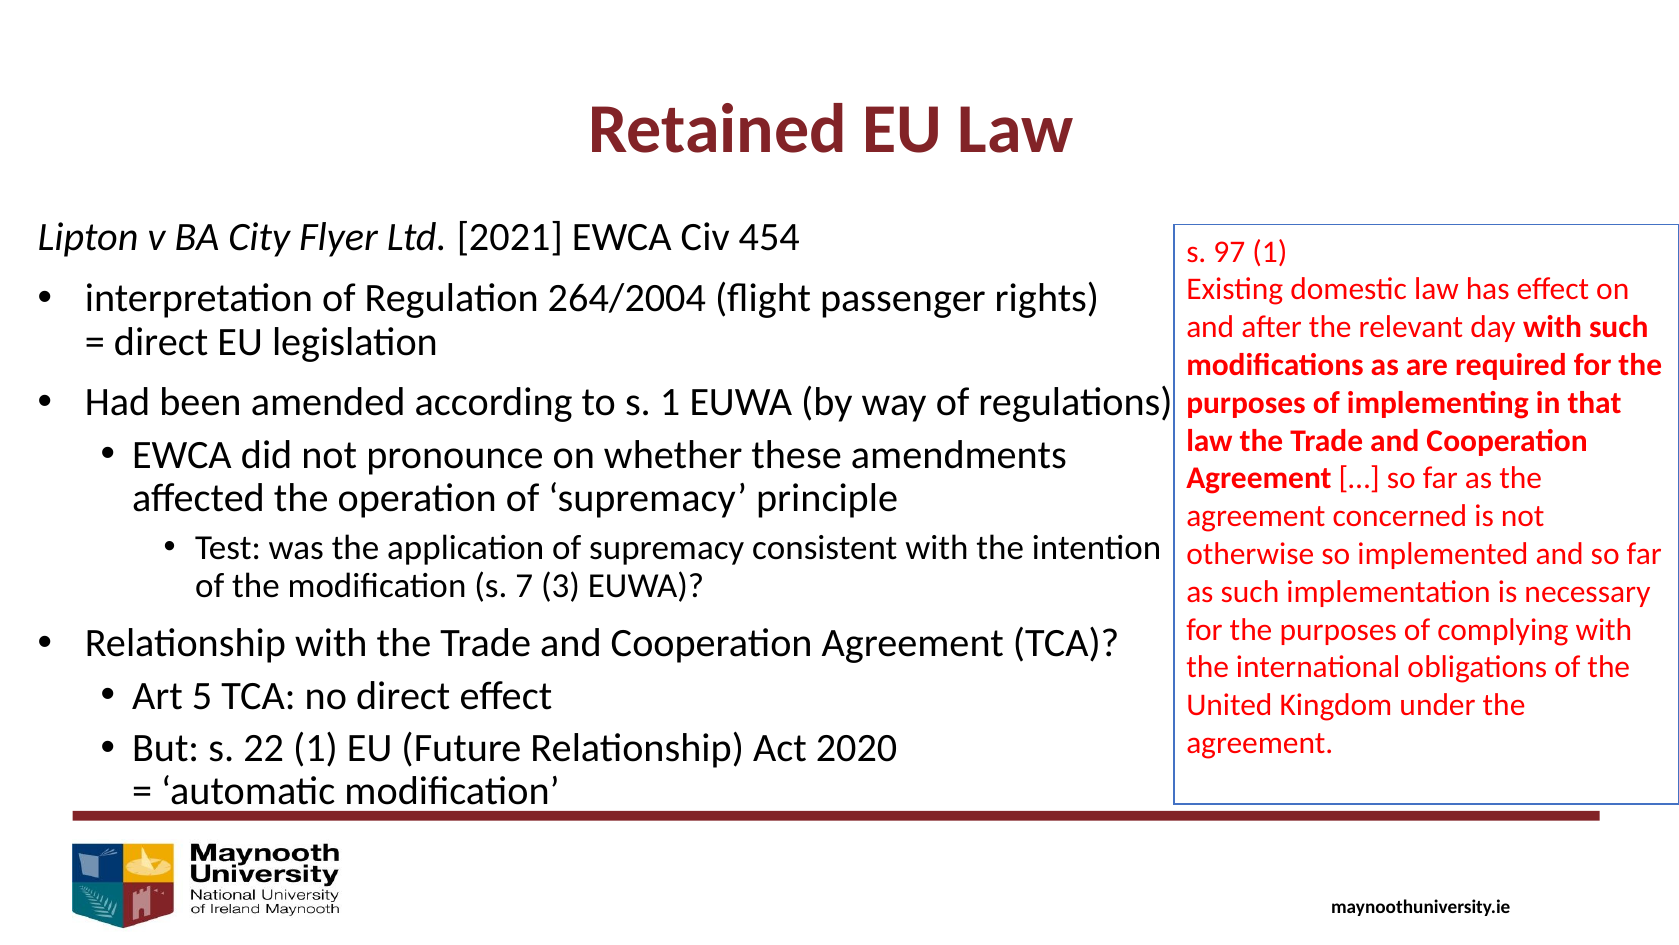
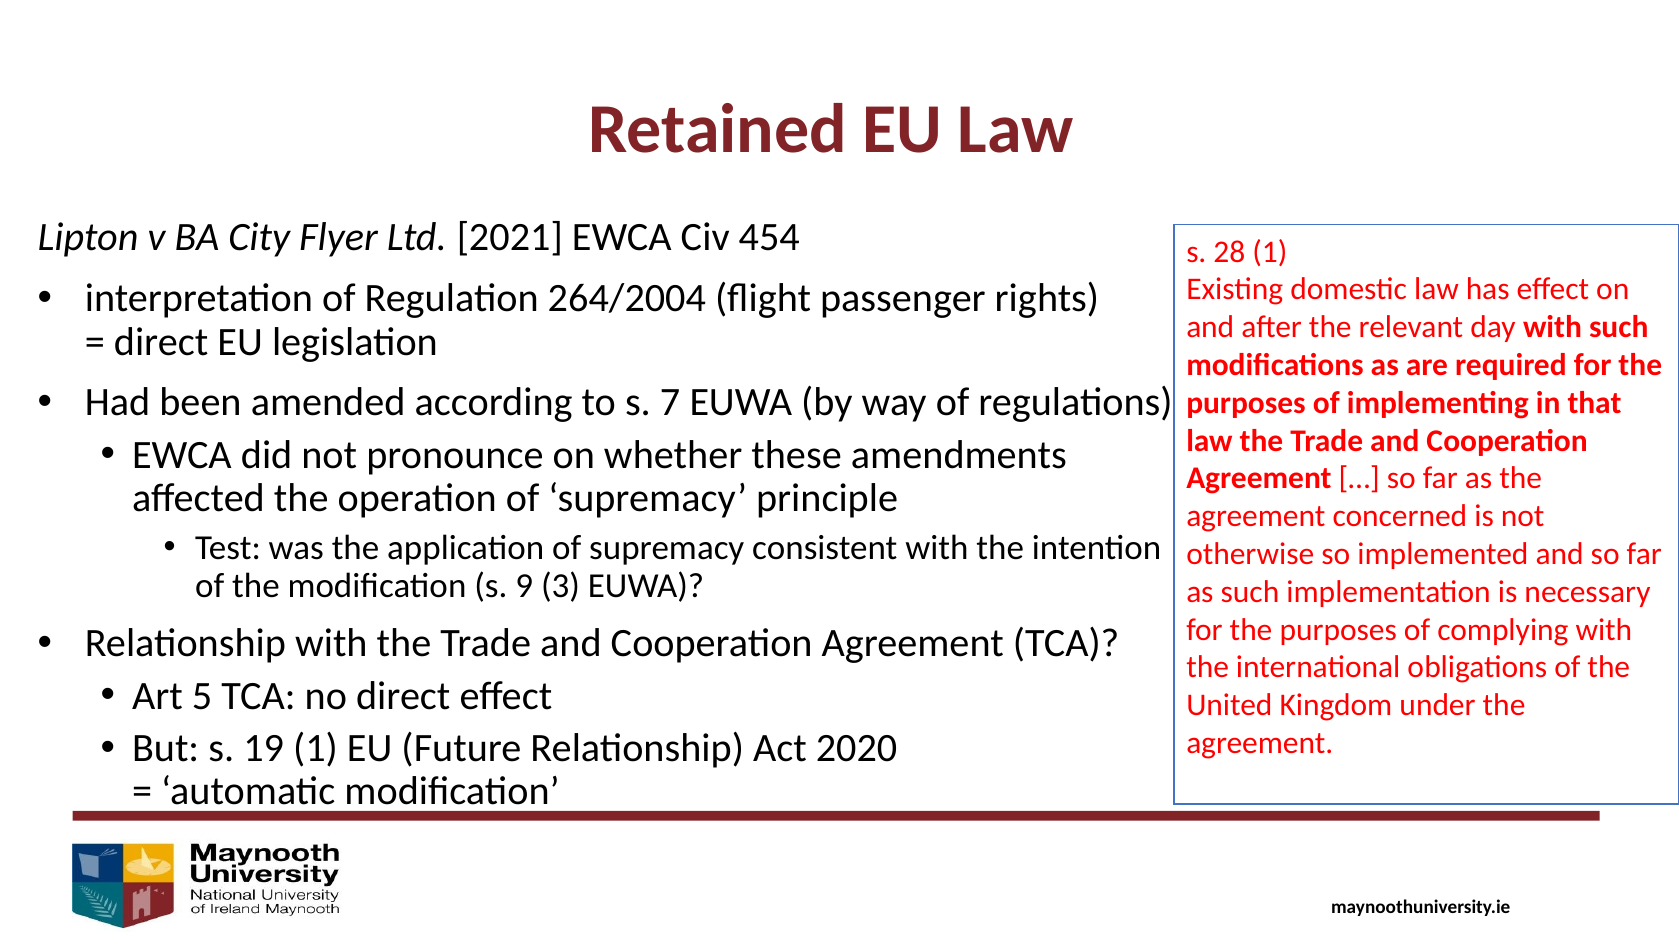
97: 97 -> 28
s 1: 1 -> 7
7: 7 -> 9
22: 22 -> 19
